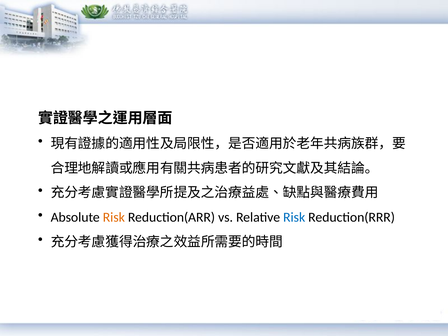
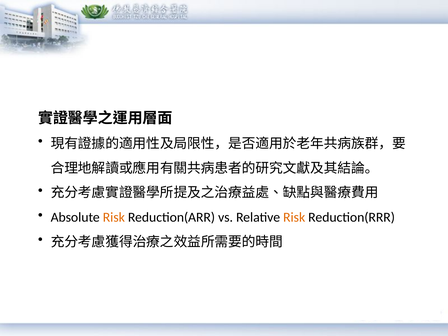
Risk at (294, 217) colour: blue -> orange
